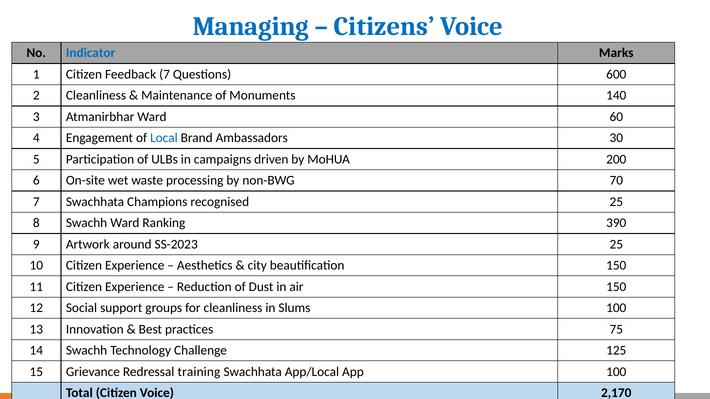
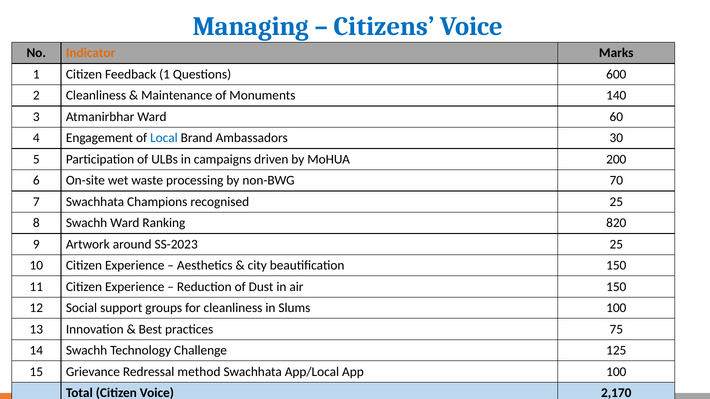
Indicator colour: blue -> orange
Feedback 7: 7 -> 1
390: 390 -> 820
training: training -> method
